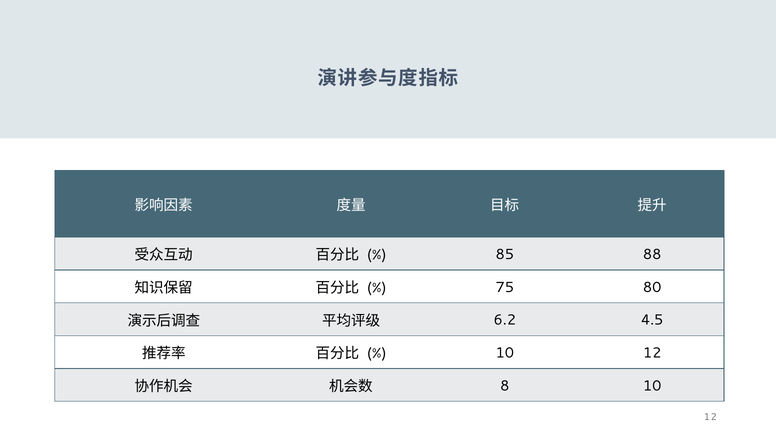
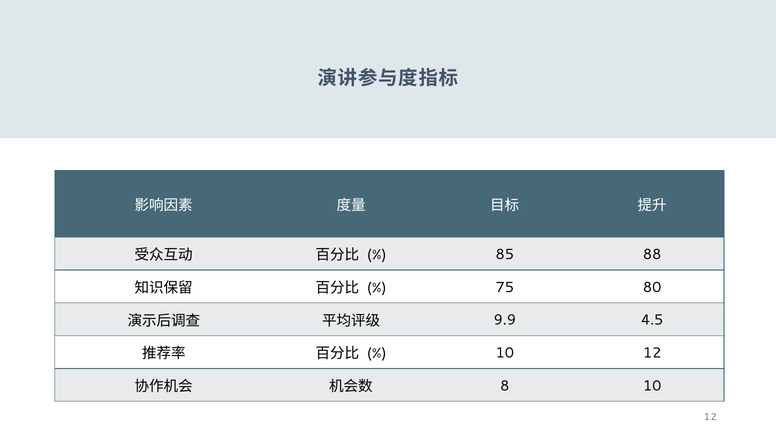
6.2: 6.2 -> 9.9
